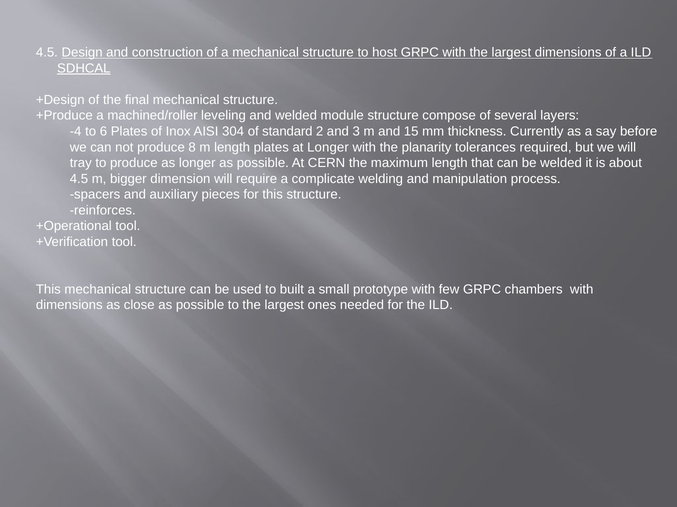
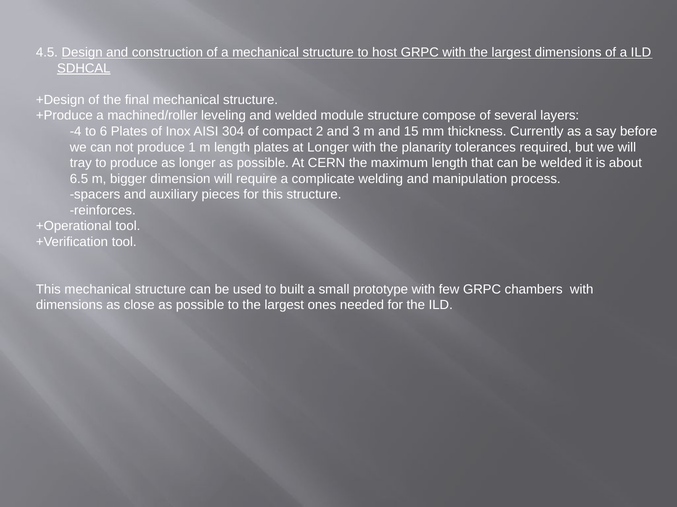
standard: standard -> compact
8: 8 -> 1
4.5 at (79, 179): 4.5 -> 6.5
